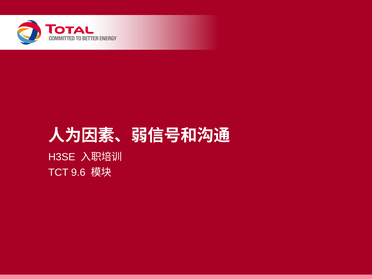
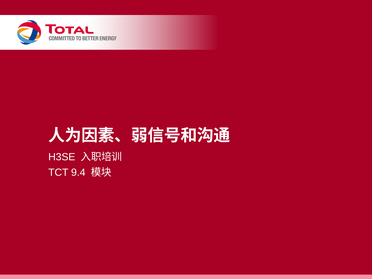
9.6: 9.6 -> 9.4
